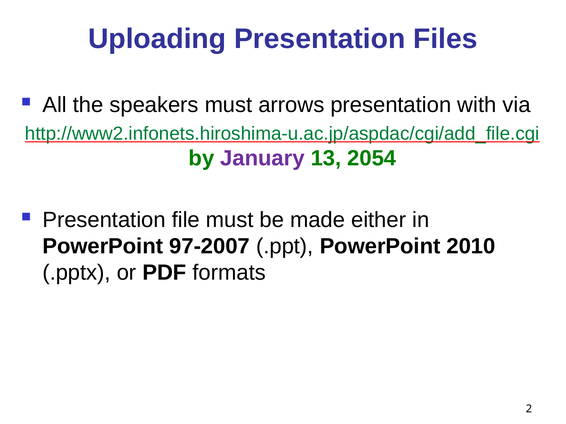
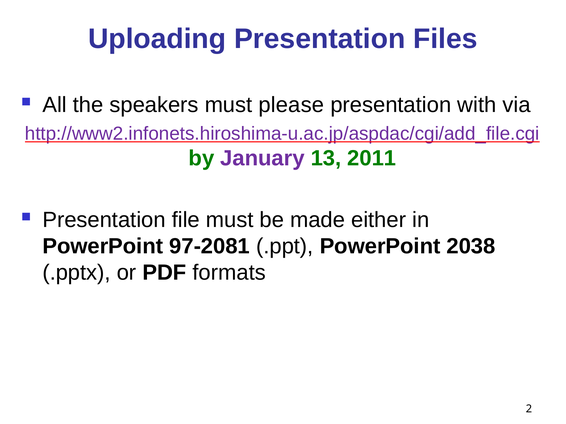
arrows: arrows -> please
http://www2.infonets.hiroshima-u.ac.jp/aspdac/cgi/add_file.cgi colour: green -> purple
2054: 2054 -> 2011
97-2007: 97-2007 -> 97-2081
2010: 2010 -> 2038
